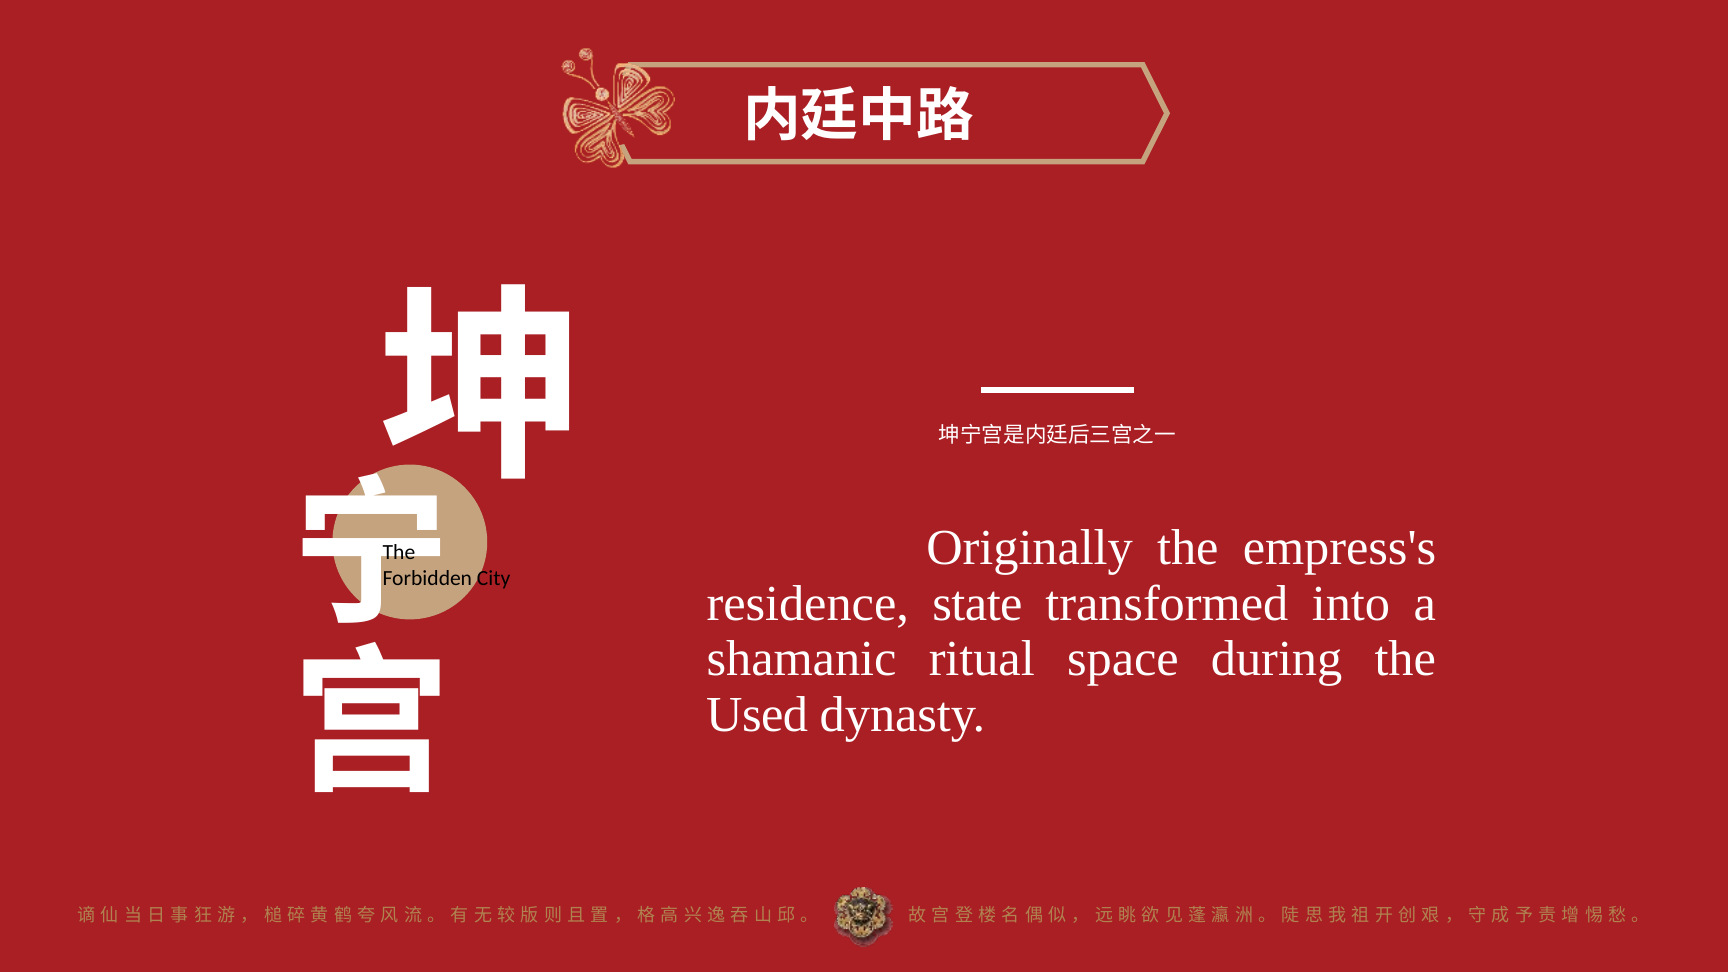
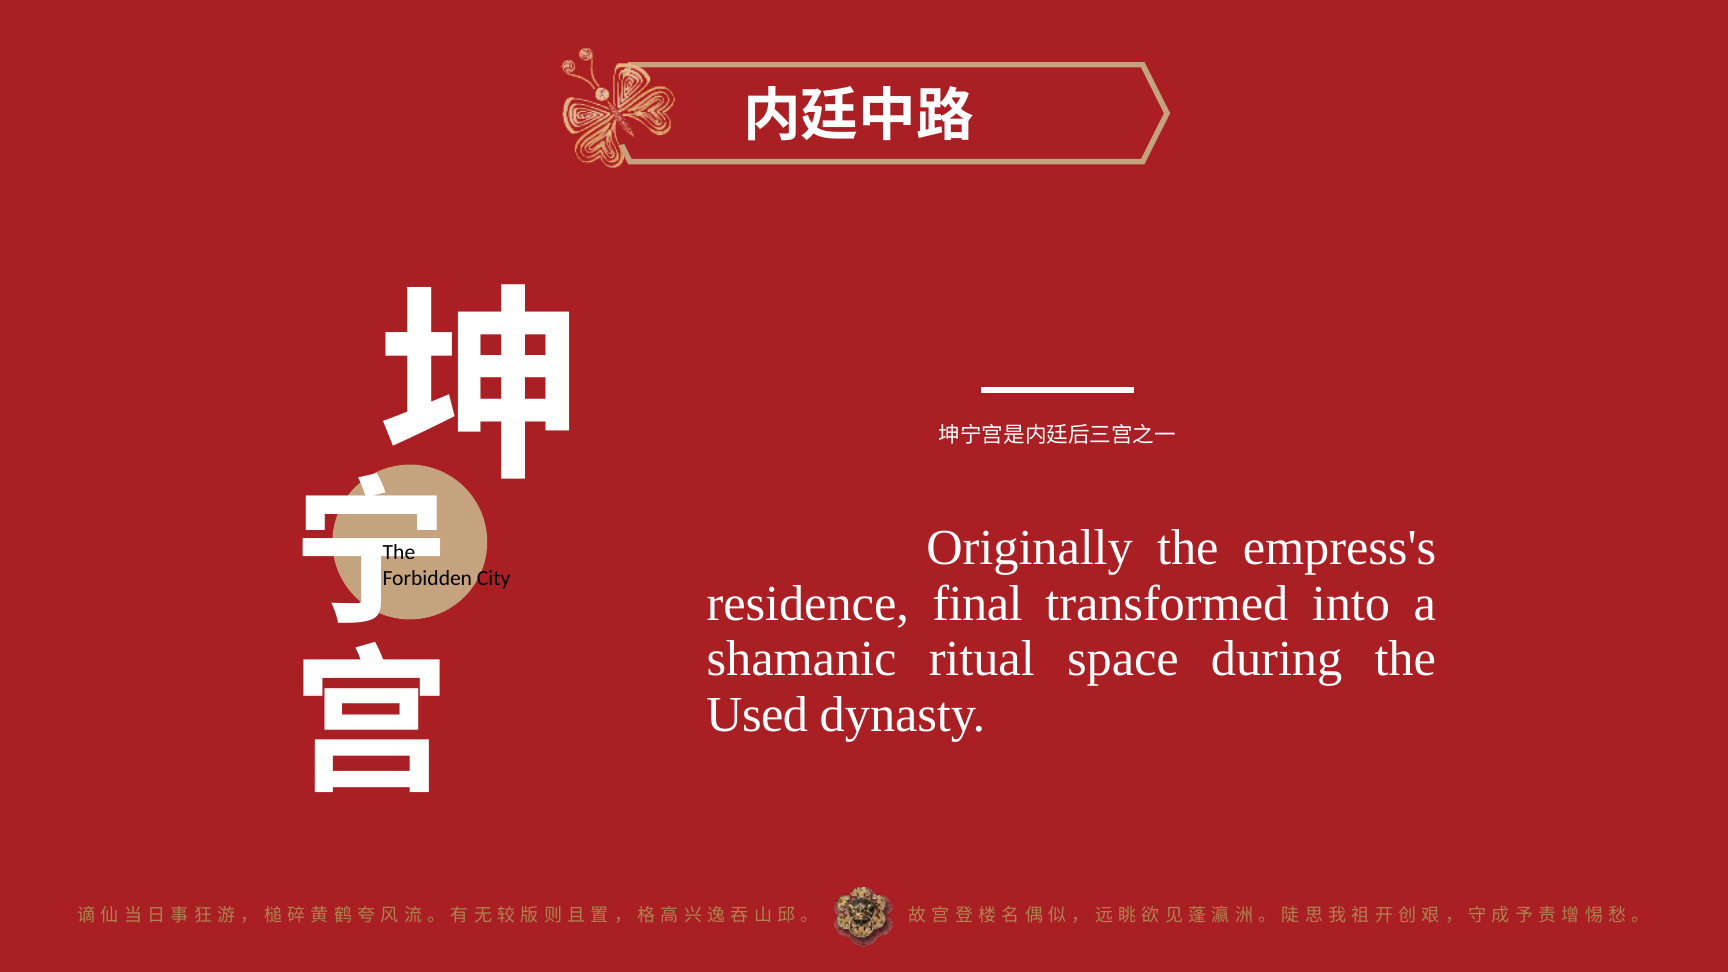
state: state -> final
